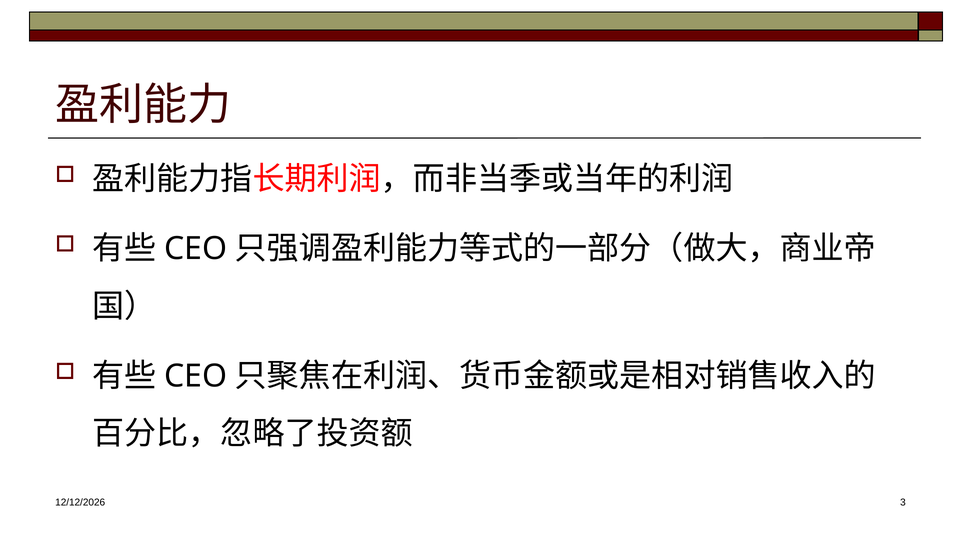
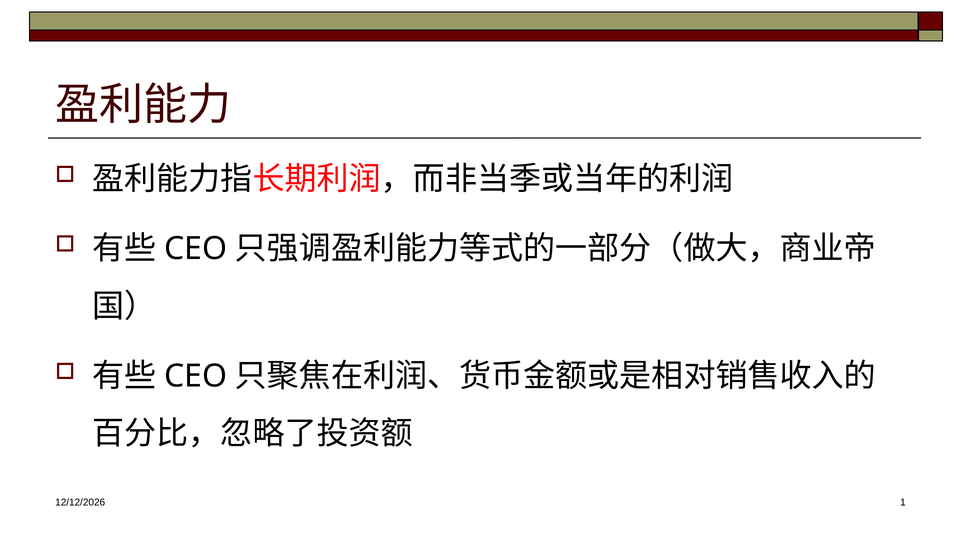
3: 3 -> 1
